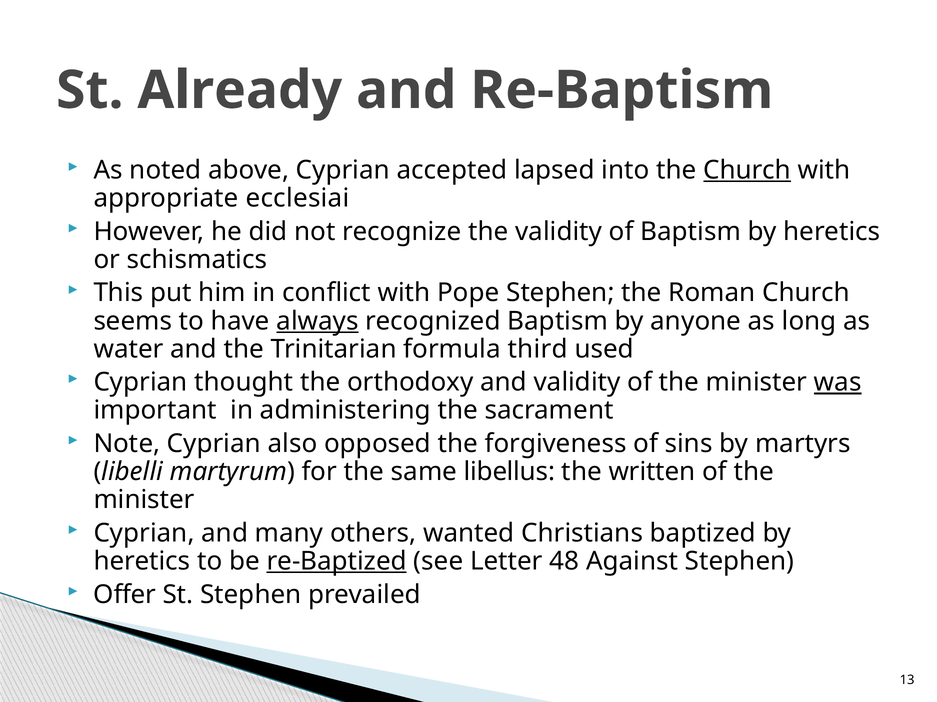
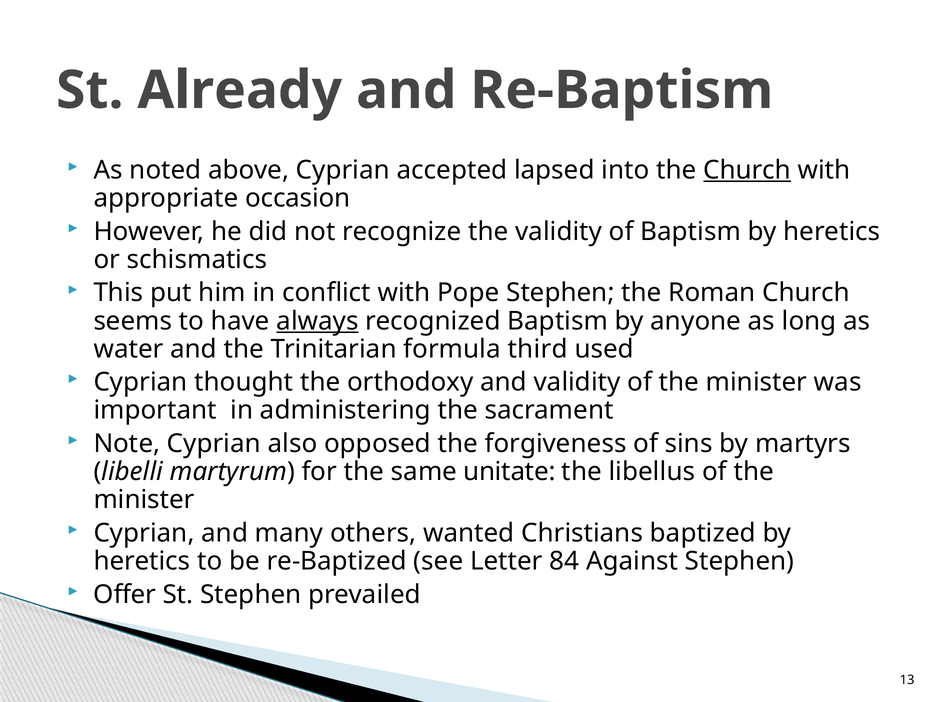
ecclesiai: ecclesiai -> occasion
was underline: present -> none
libellus: libellus -> unitate
written: written -> libellus
re-Baptized underline: present -> none
48: 48 -> 84
